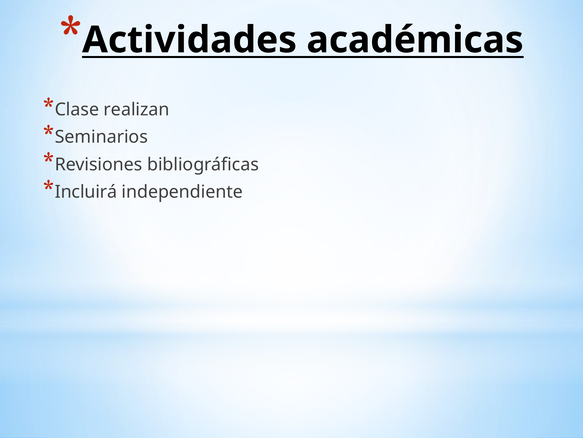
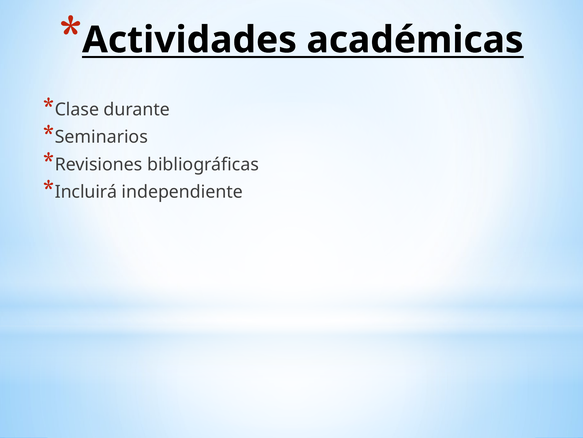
realizan: realizan -> durante
